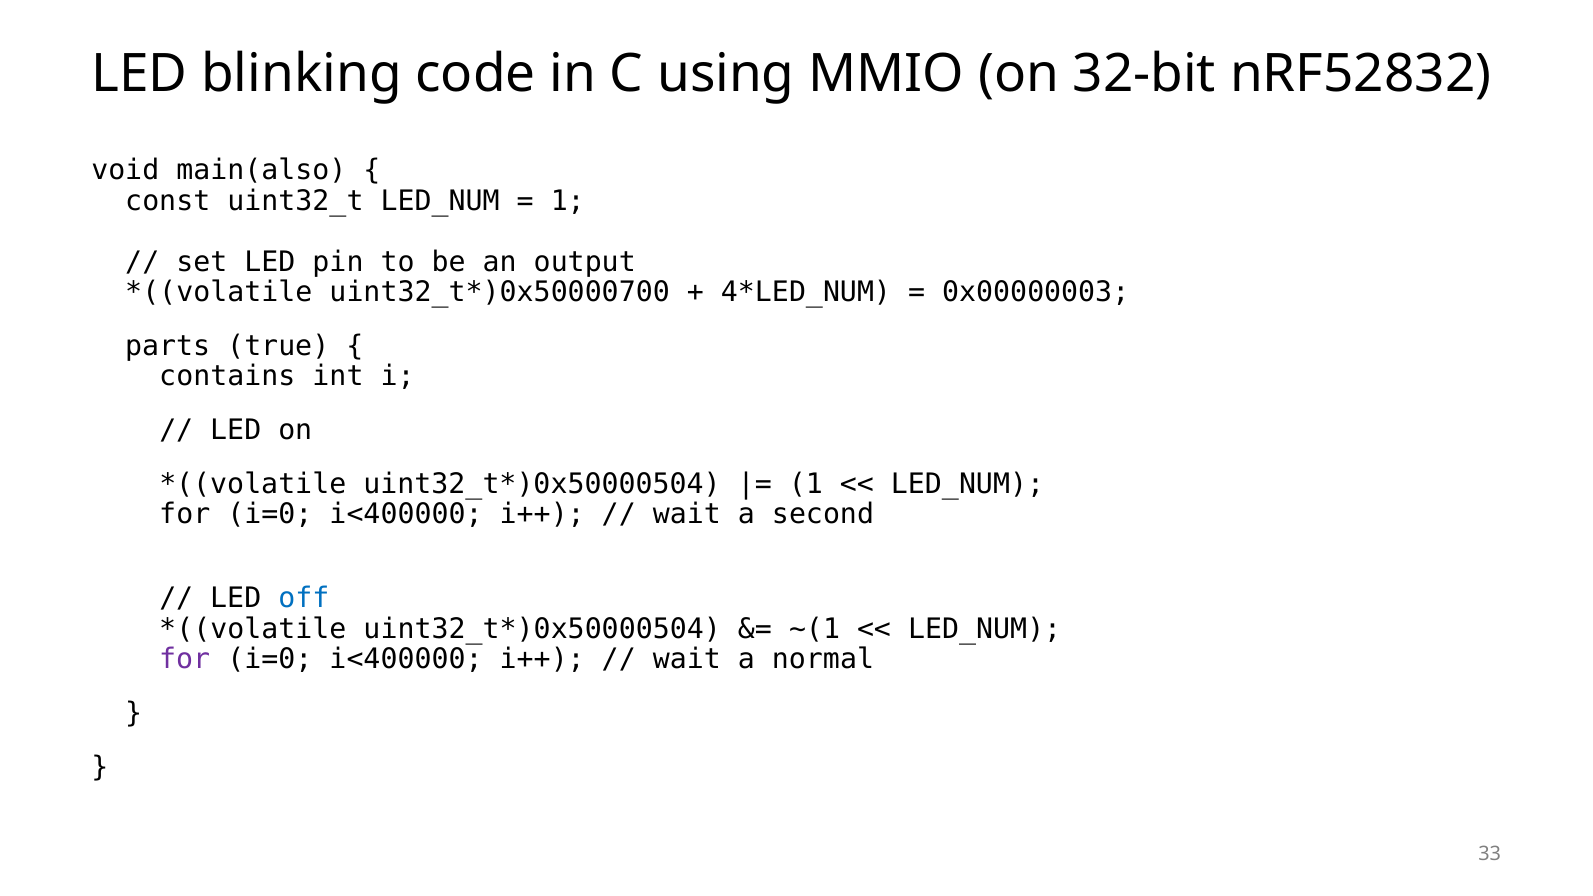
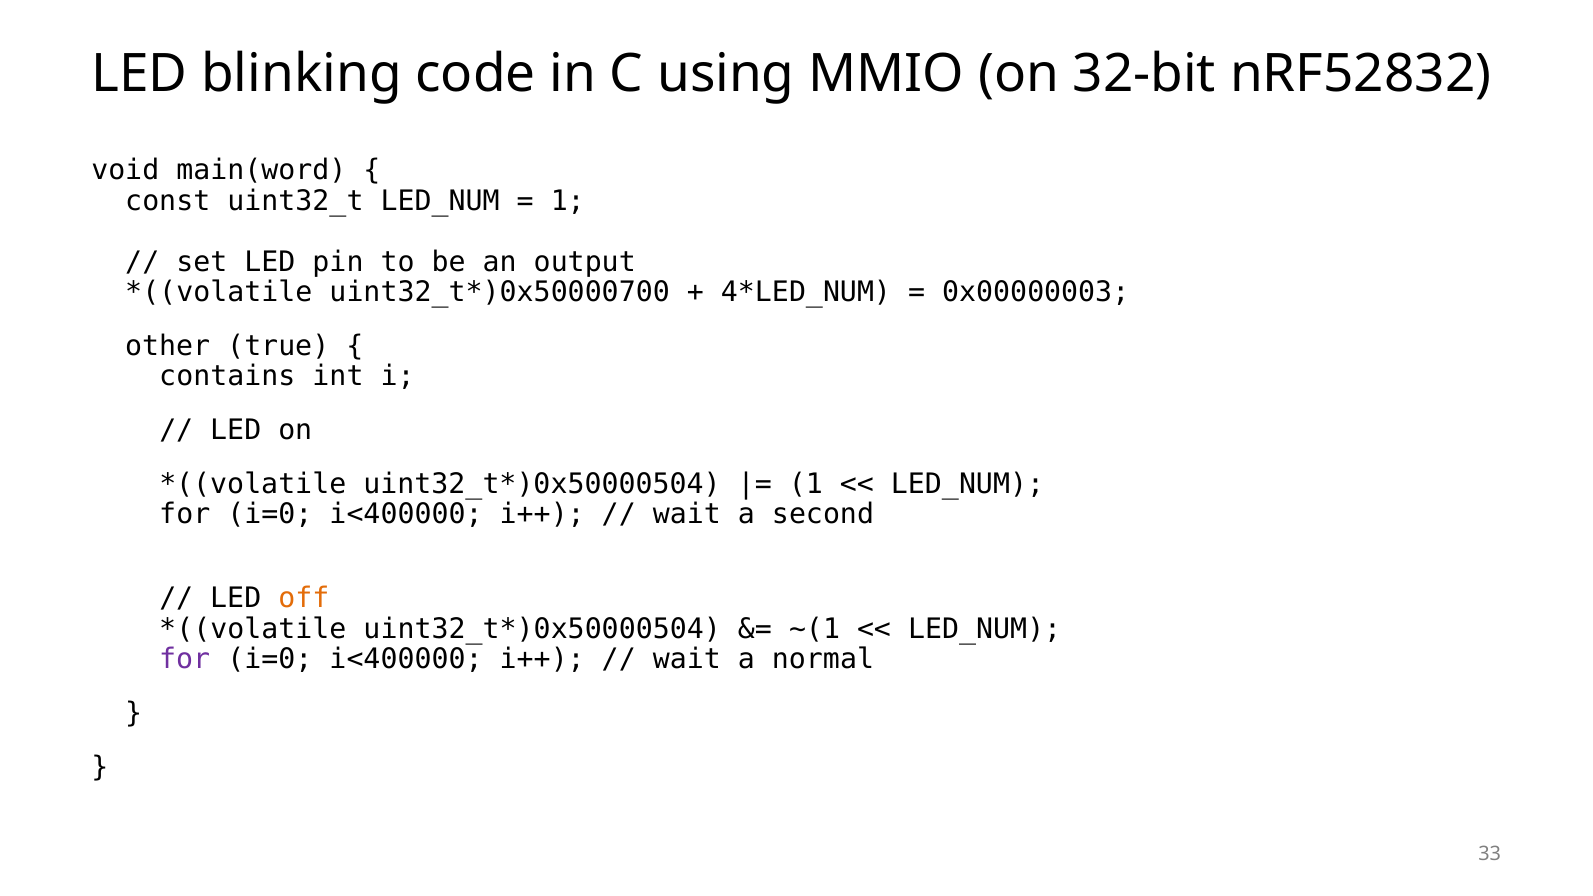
main(also: main(also -> main(word
parts: parts -> other
off colour: blue -> orange
